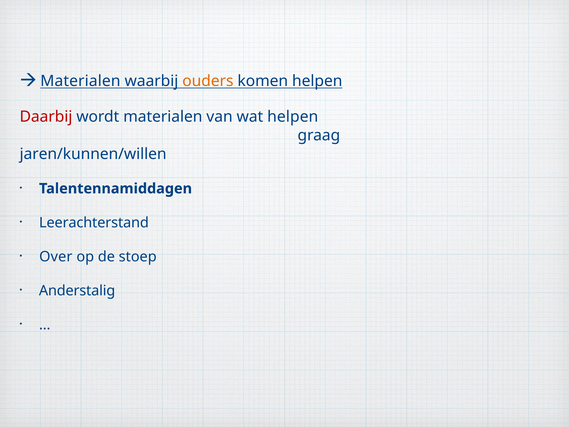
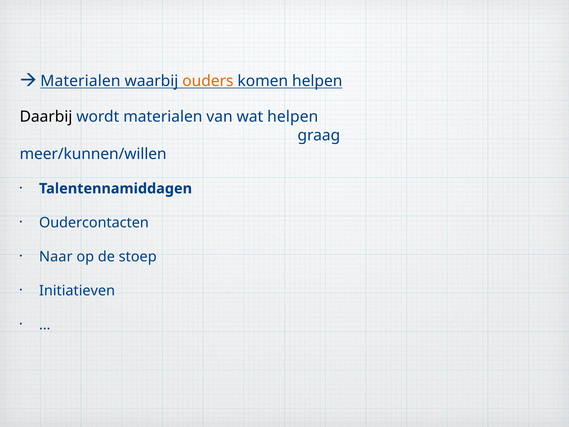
Daarbij colour: red -> black
jaren/kunnen/willen: jaren/kunnen/willen -> meer/kunnen/willen
Leerachterstand: Leerachterstand -> Oudercontacten
Over: Over -> Naar
Anderstalig: Anderstalig -> Initiatieven
